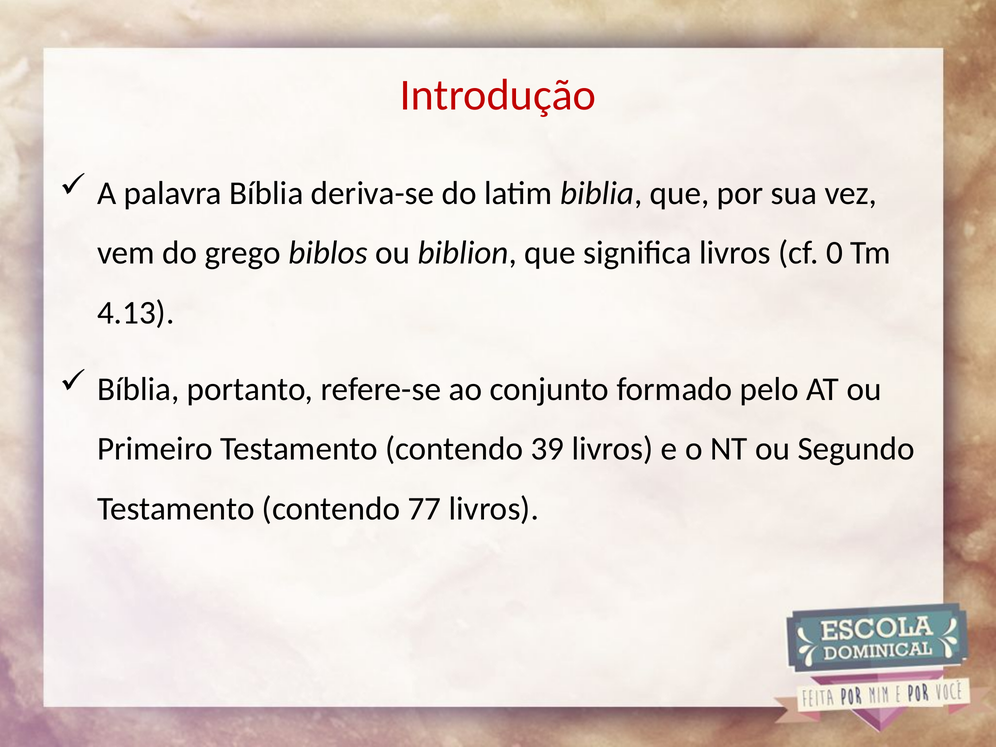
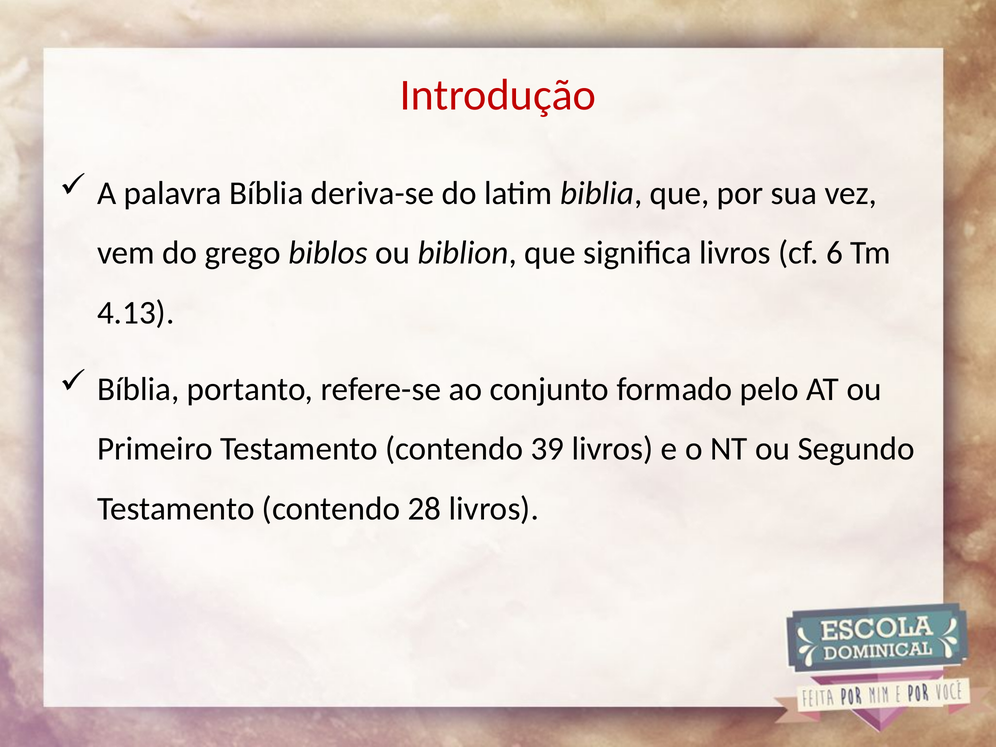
0: 0 -> 6
77: 77 -> 28
